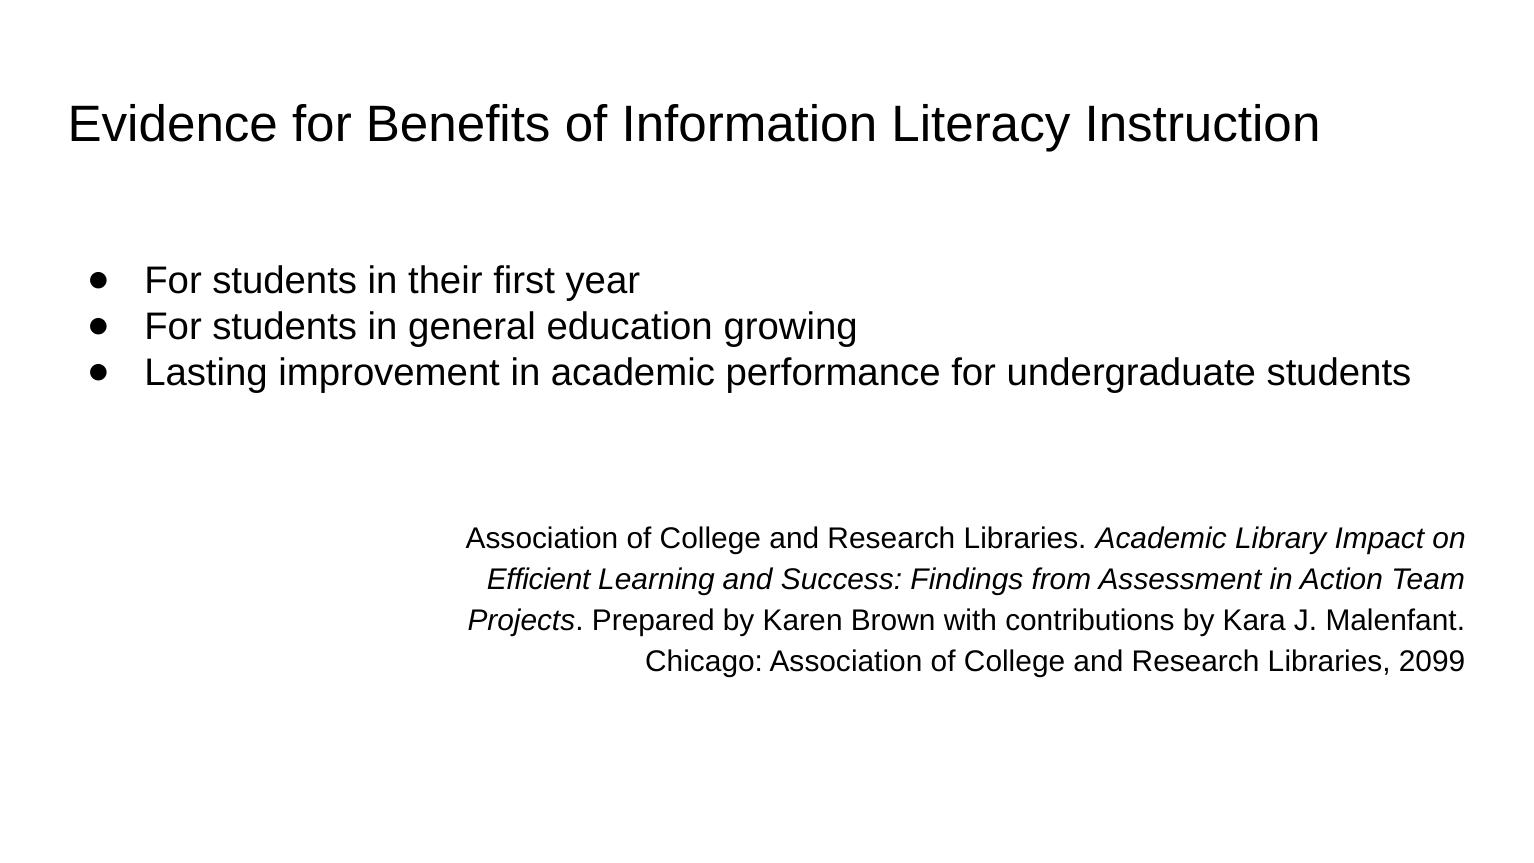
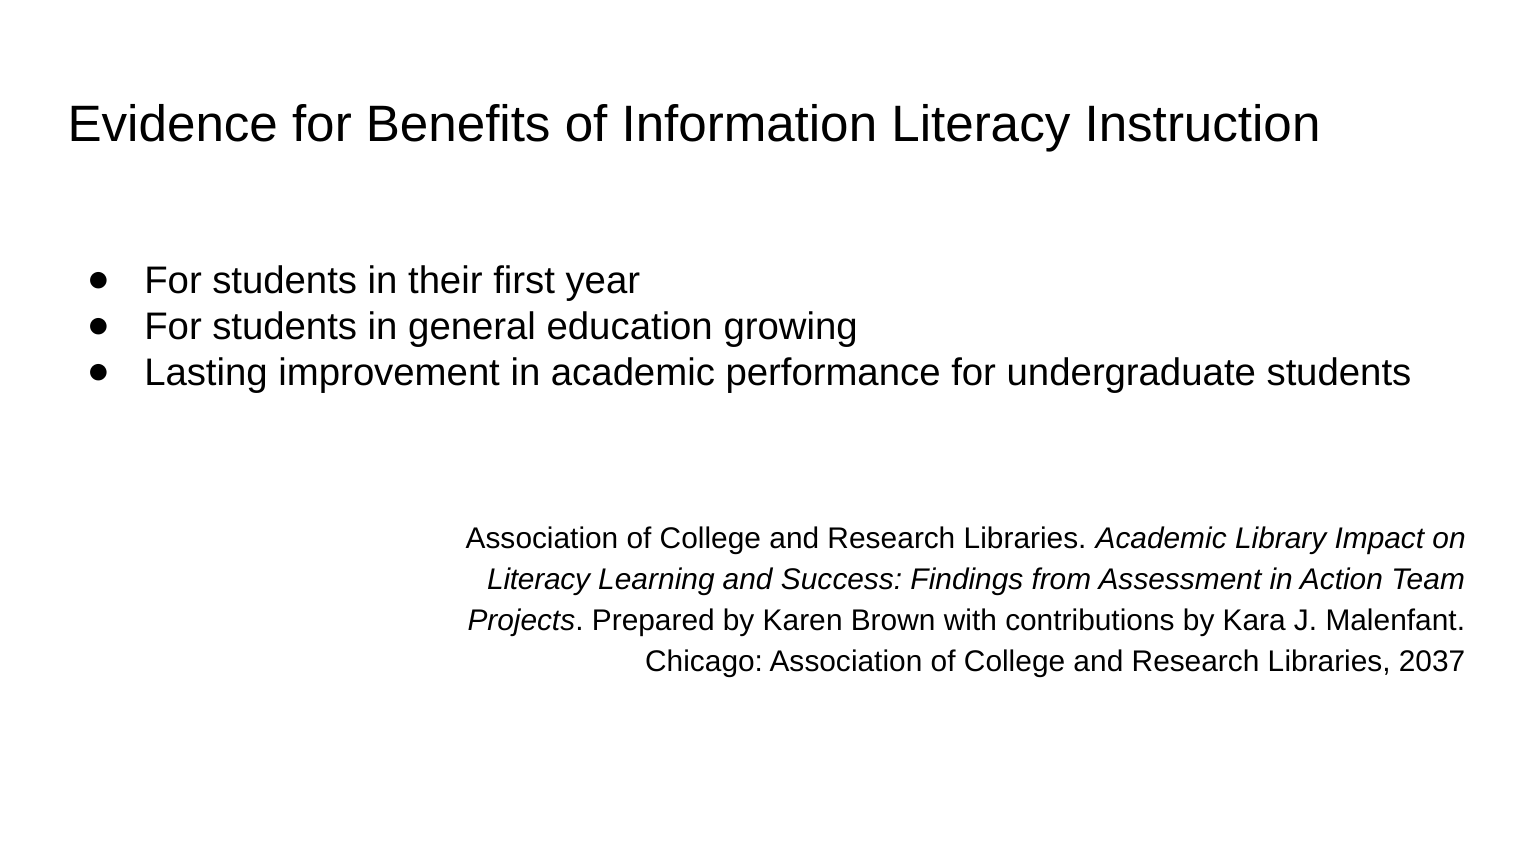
Efficient at (539, 579): Efficient -> Literacy
2099: 2099 -> 2037
